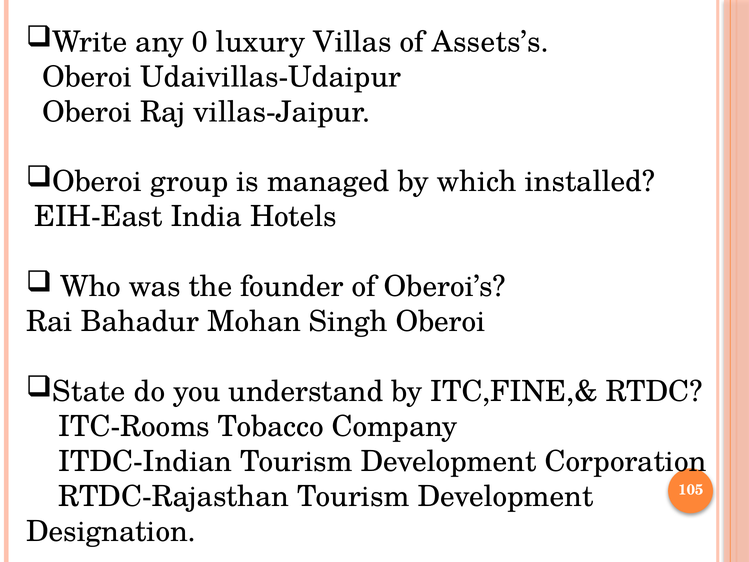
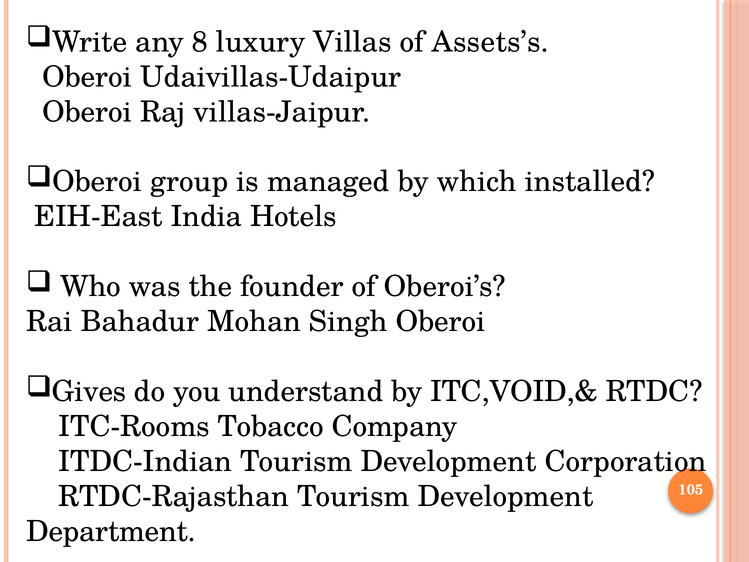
0: 0 -> 8
State: State -> Gives
ITC,FINE,&: ITC,FINE,& -> ITC,VOID,&
Designation: Designation -> Department
